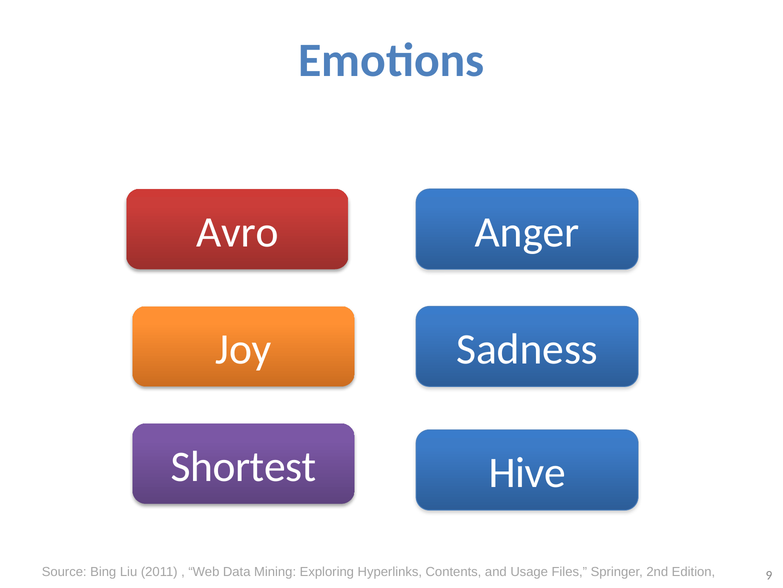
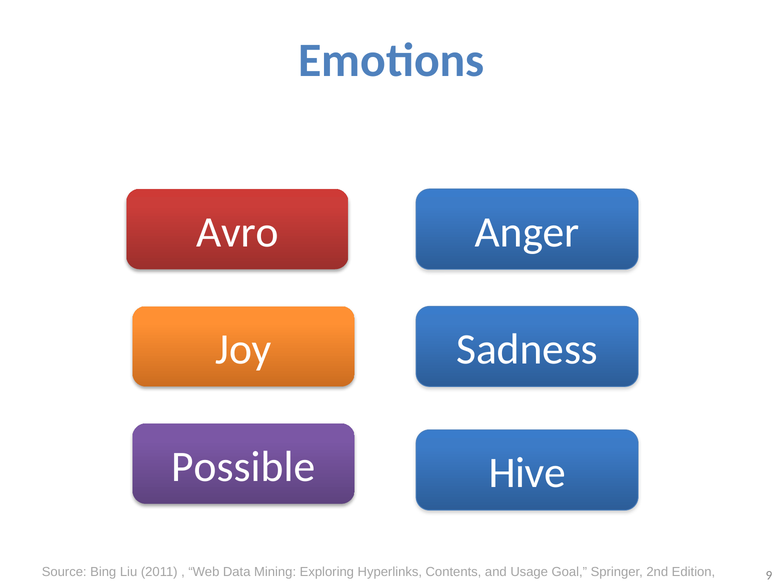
Shortest: Shortest -> Possible
Files: Files -> Goal
